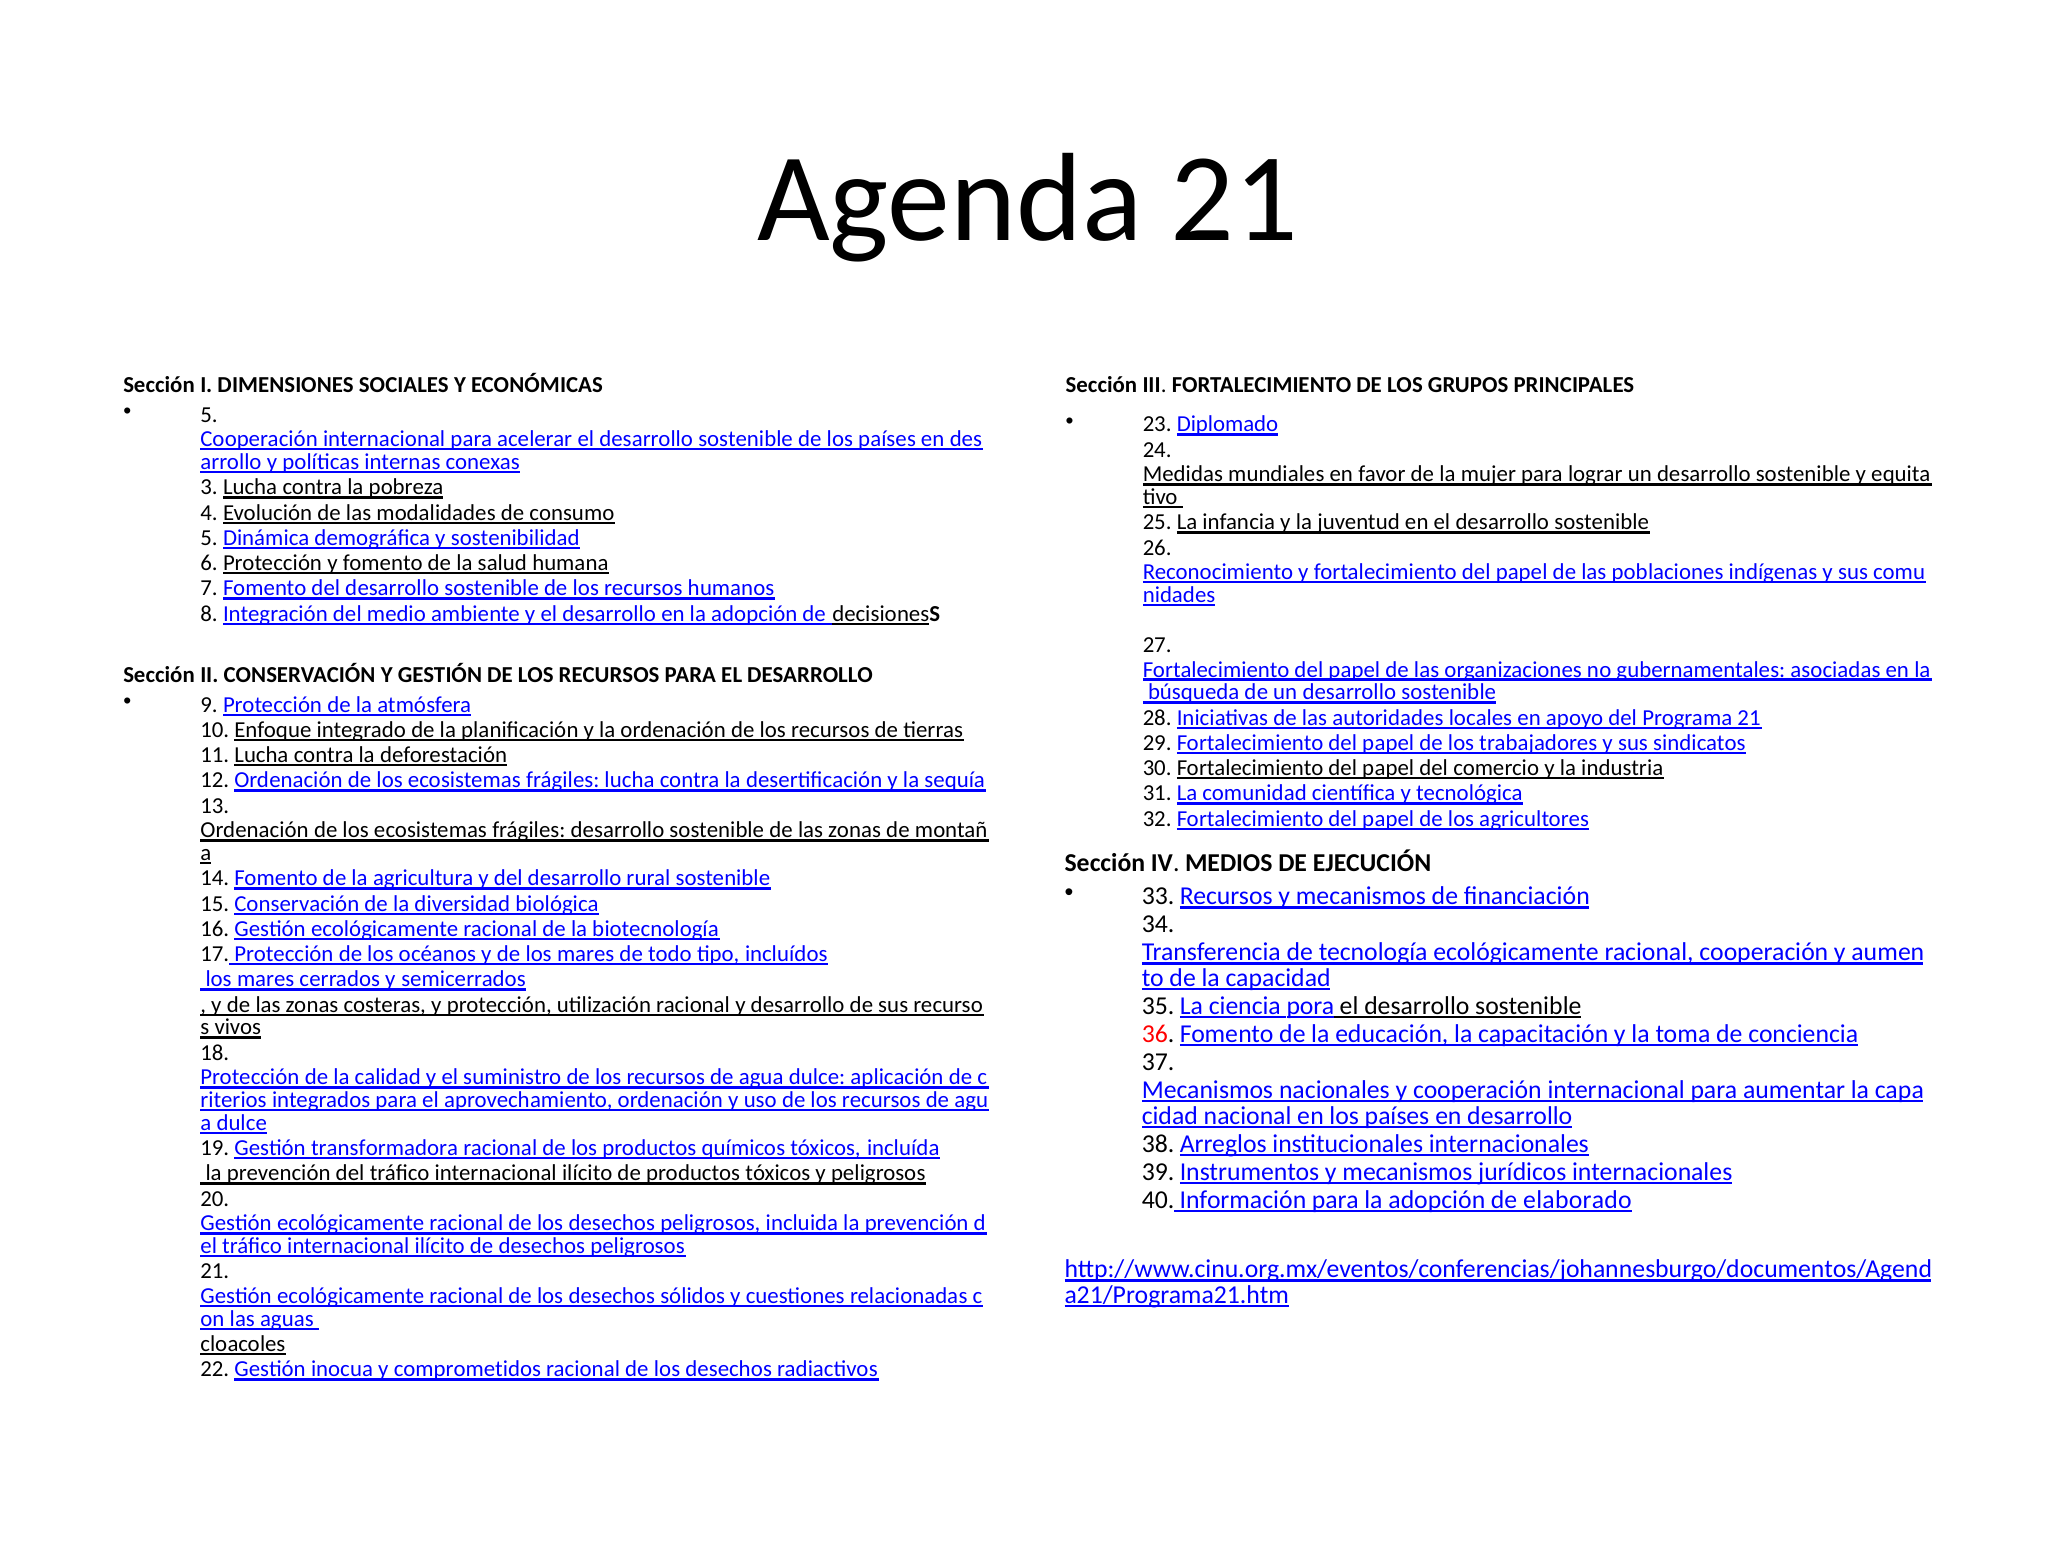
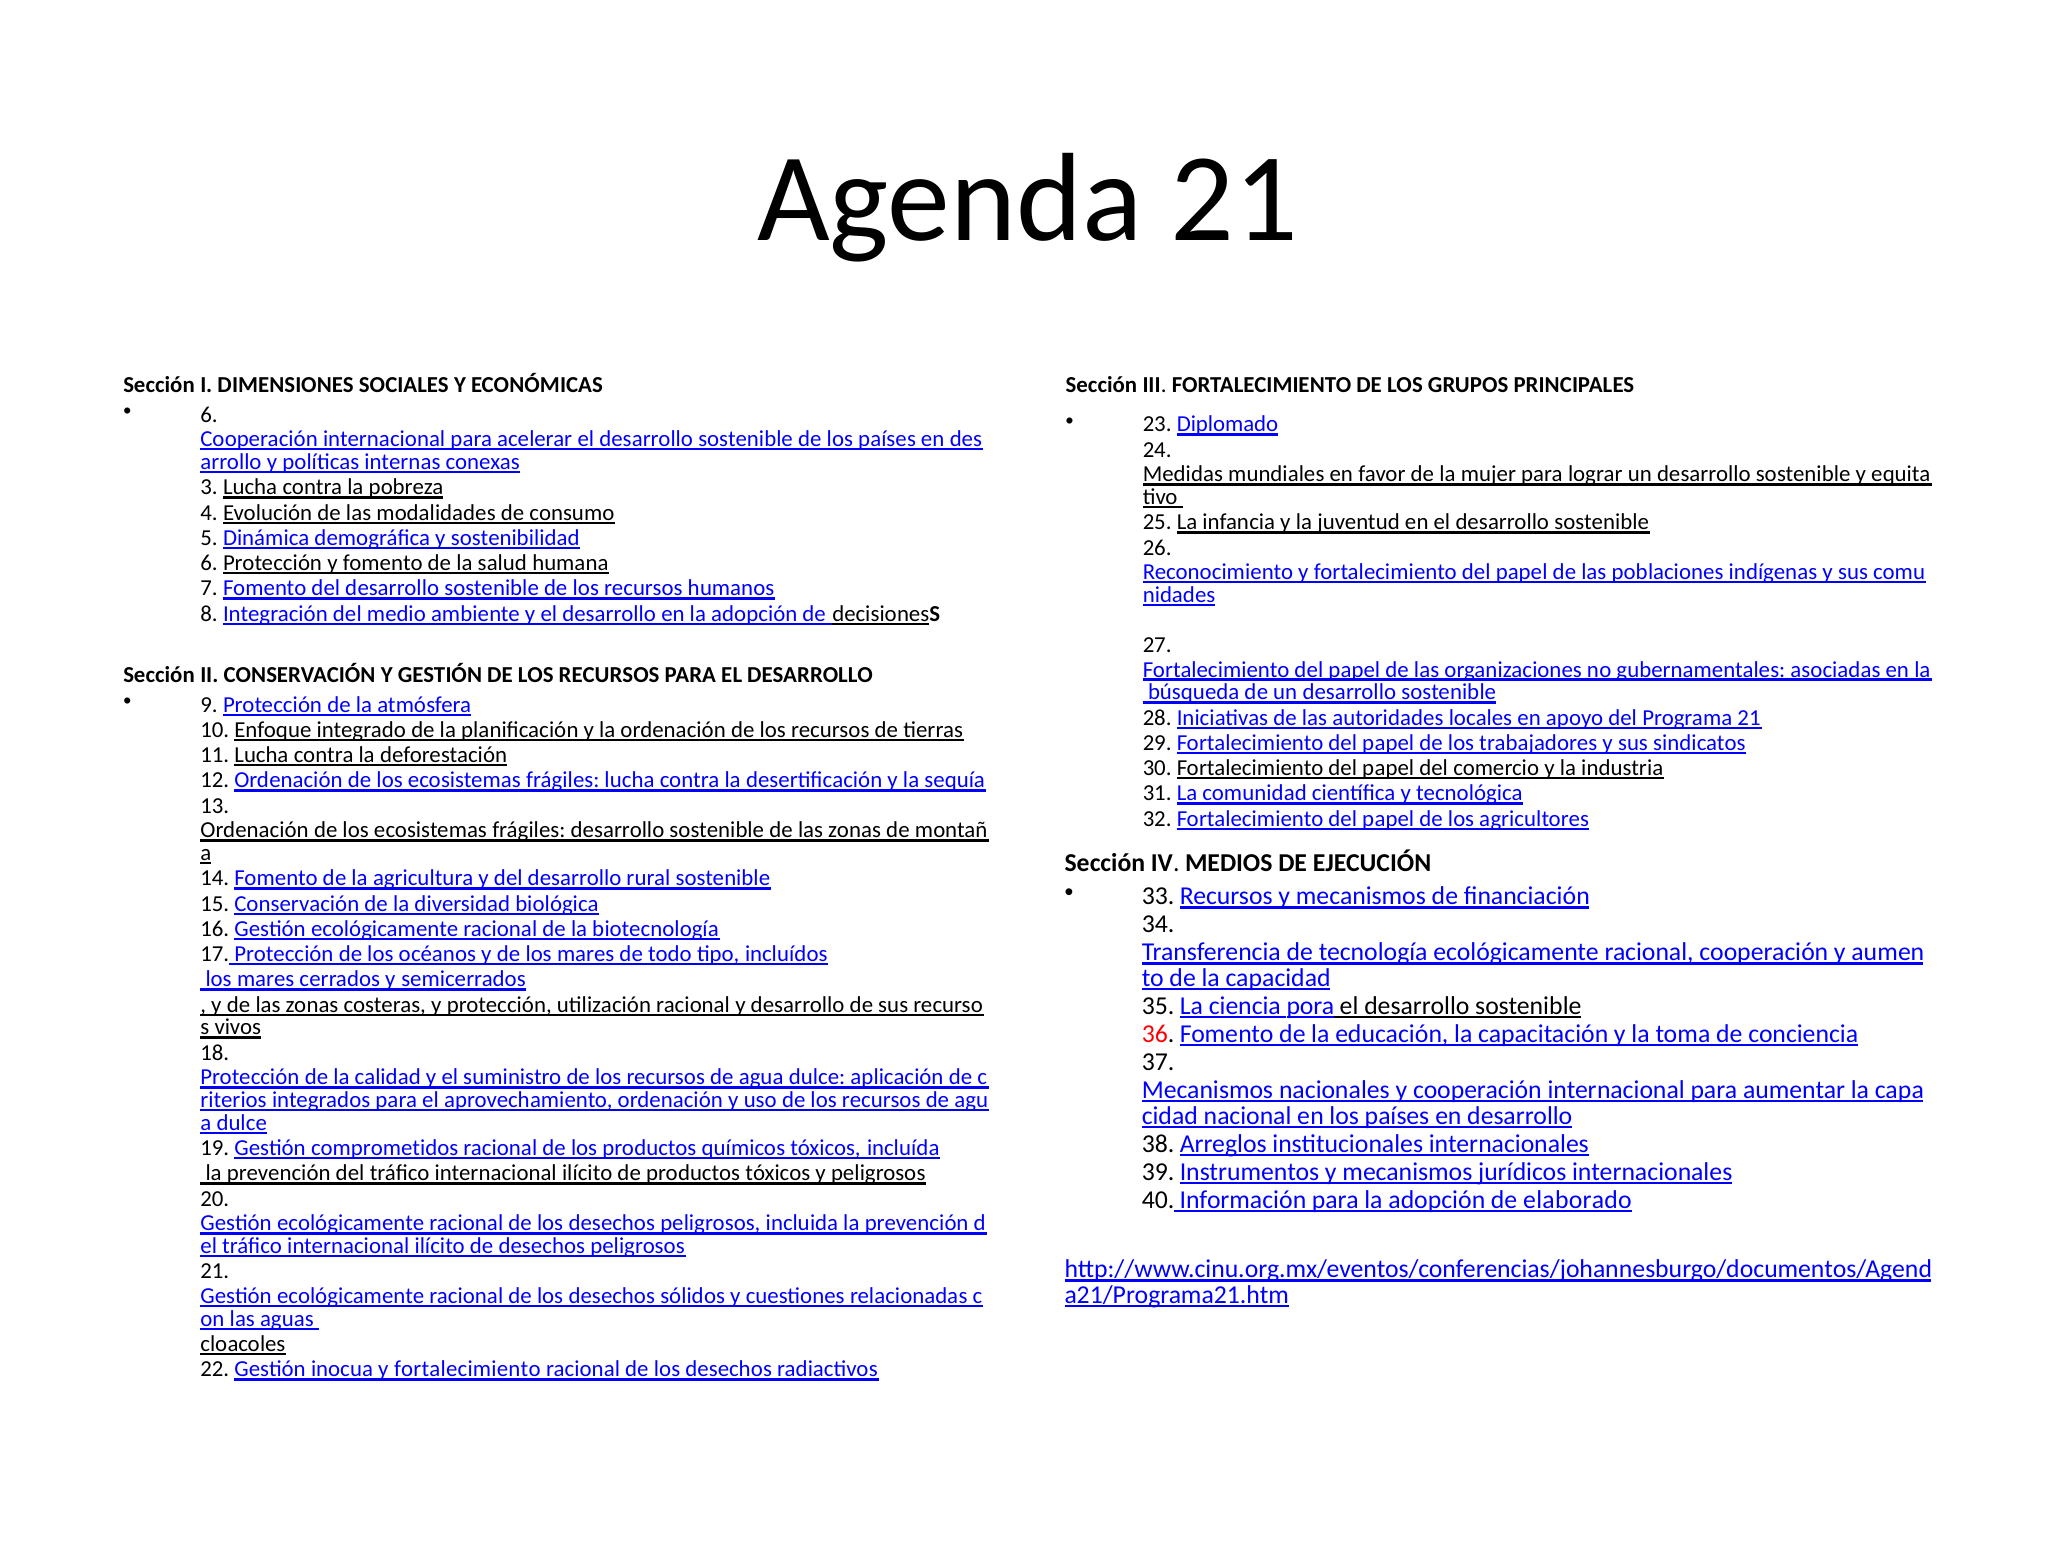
5 at (209, 415): 5 -> 6
transformadora: transformadora -> comprometidos
inocua y comprometidos: comprometidos -> fortalecimiento
